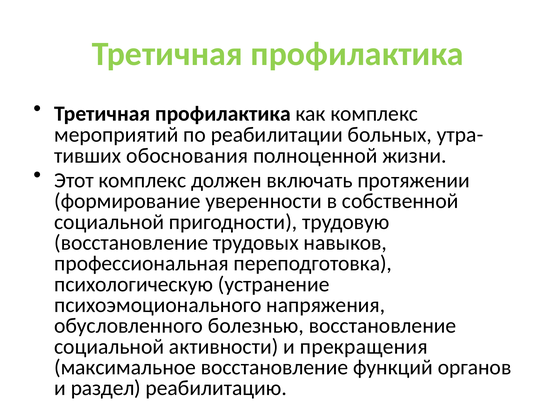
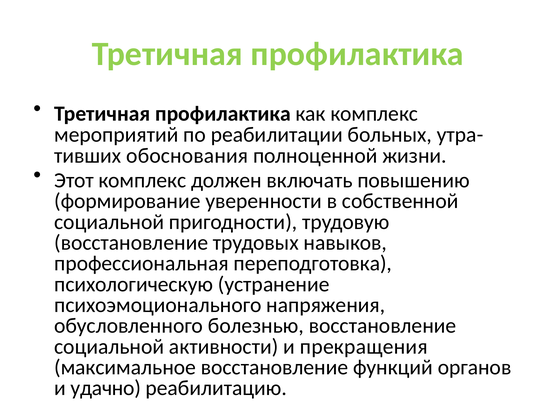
протяжении: протяжении -> повышению
раздел: раздел -> удачно
